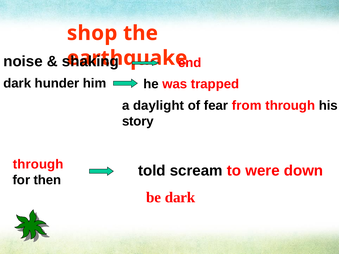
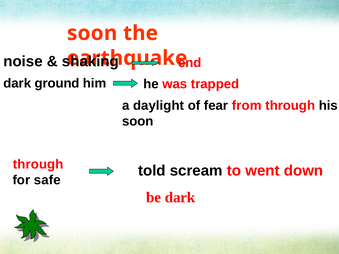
shop at (92, 33): shop -> soon
hunder: hunder -> ground
story at (138, 121): story -> soon
were: were -> went
then: then -> safe
